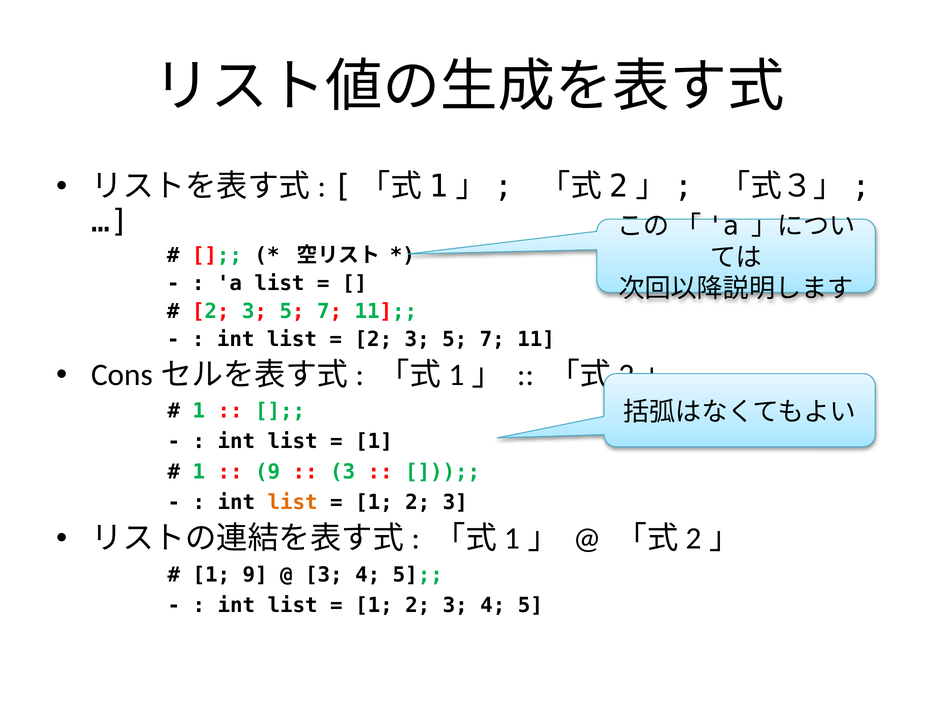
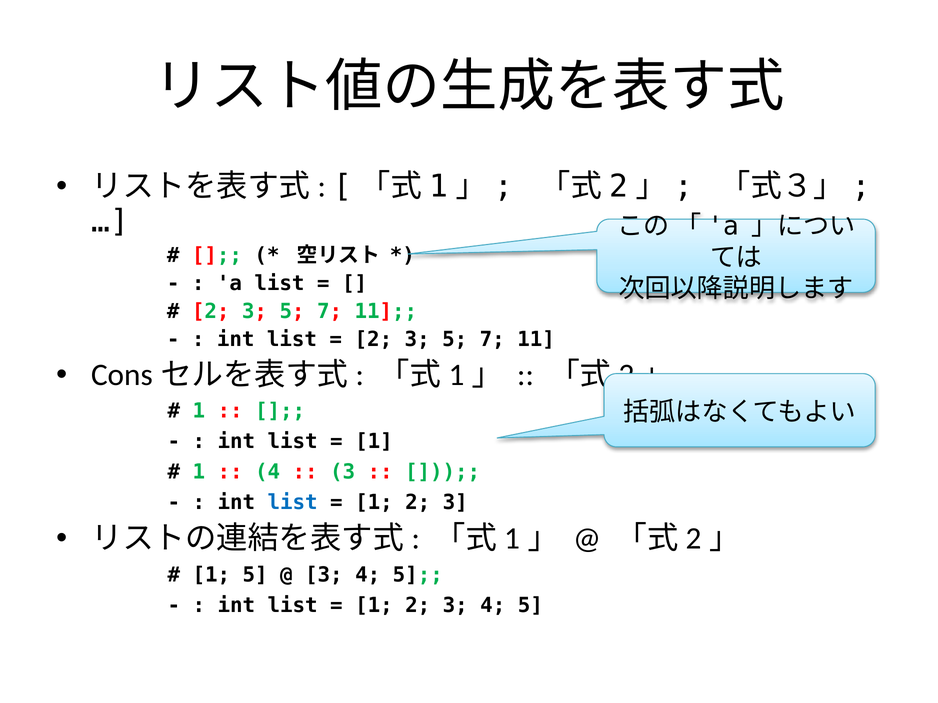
9 at (268, 472): 9 -> 4
list at (293, 503) colour: orange -> blue
1 9: 9 -> 5
